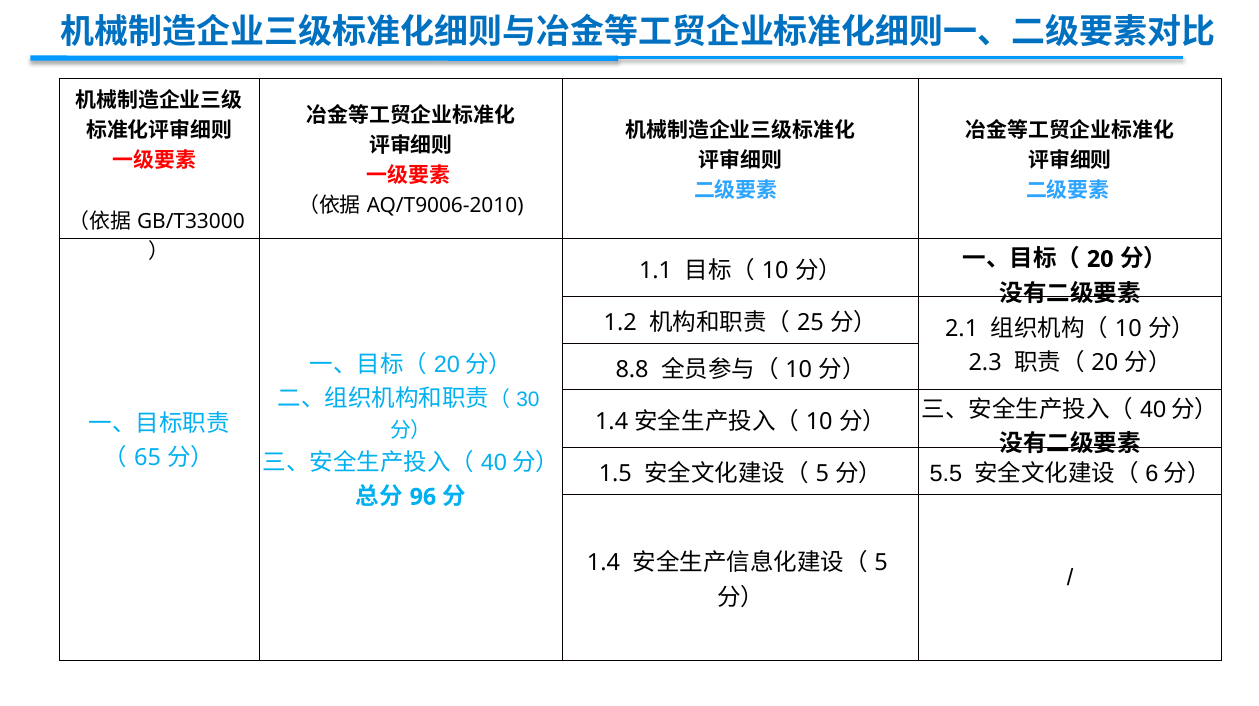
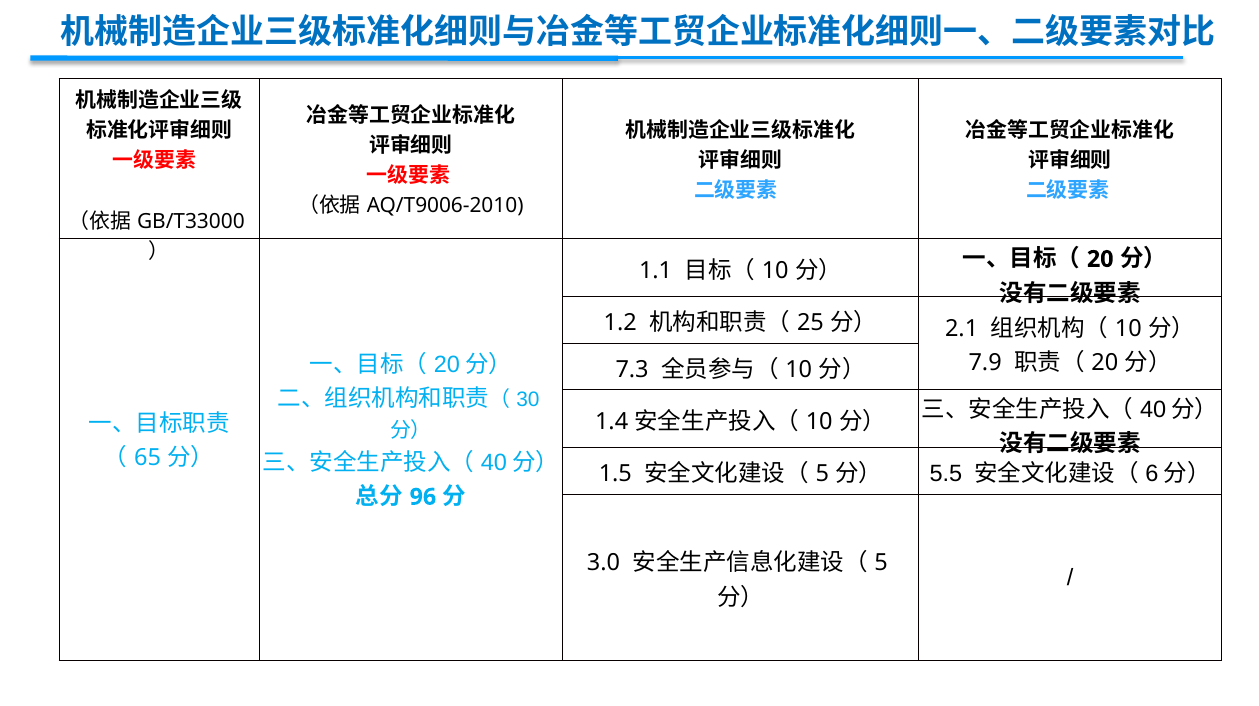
2.3: 2.3 -> 7.9
8.8: 8.8 -> 7.3
1.4 at (604, 563): 1.4 -> 3.0
